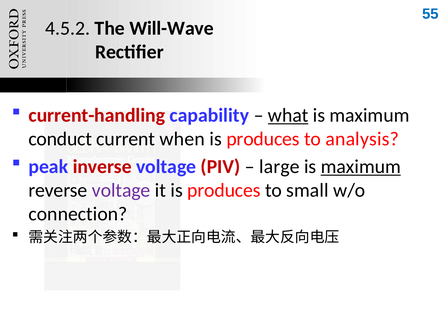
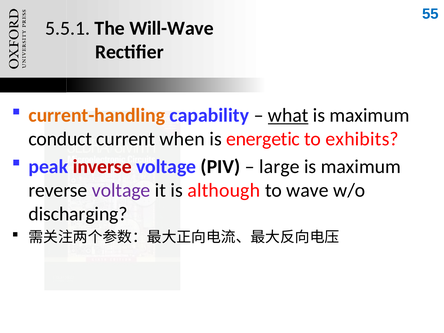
4.5.2: 4.5.2 -> 5.5.1
current-handling colour: red -> orange
produces at (263, 139): produces -> energetic
analysis: analysis -> exhibits
PIV colour: red -> black
maximum at (361, 167) underline: present -> none
it is produces: produces -> although
small: small -> wave
connection: connection -> discharging
